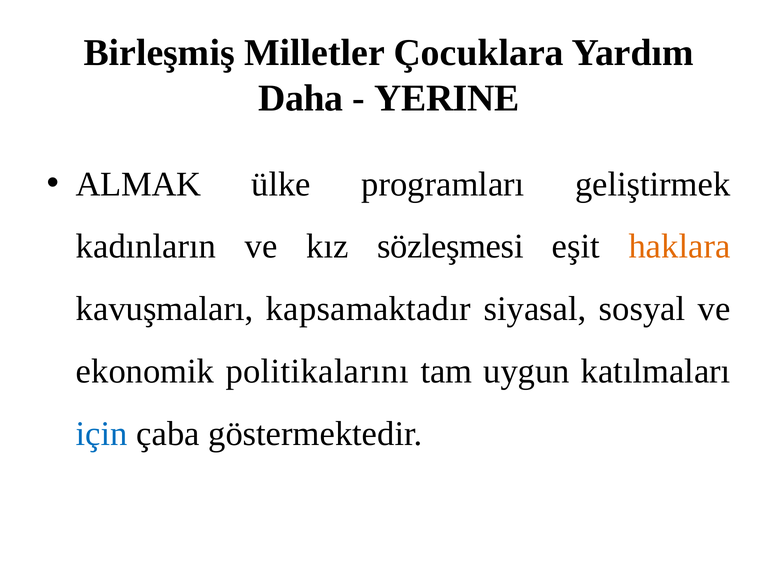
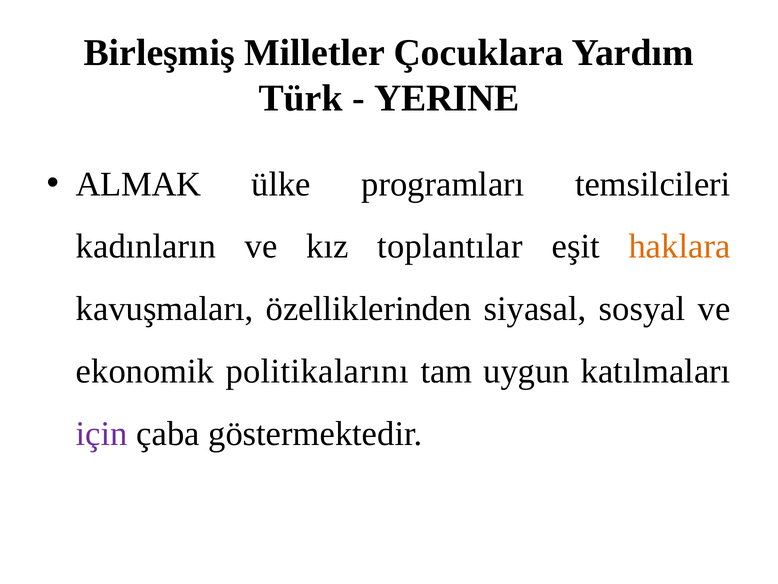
Daha: Daha -> Türk
geliştirmek: geliştirmek -> temsilcileri
sözleşmesi: sözleşmesi -> toplantılar
kapsamaktadır: kapsamaktadır -> özelliklerinden
için colour: blue -> purple
